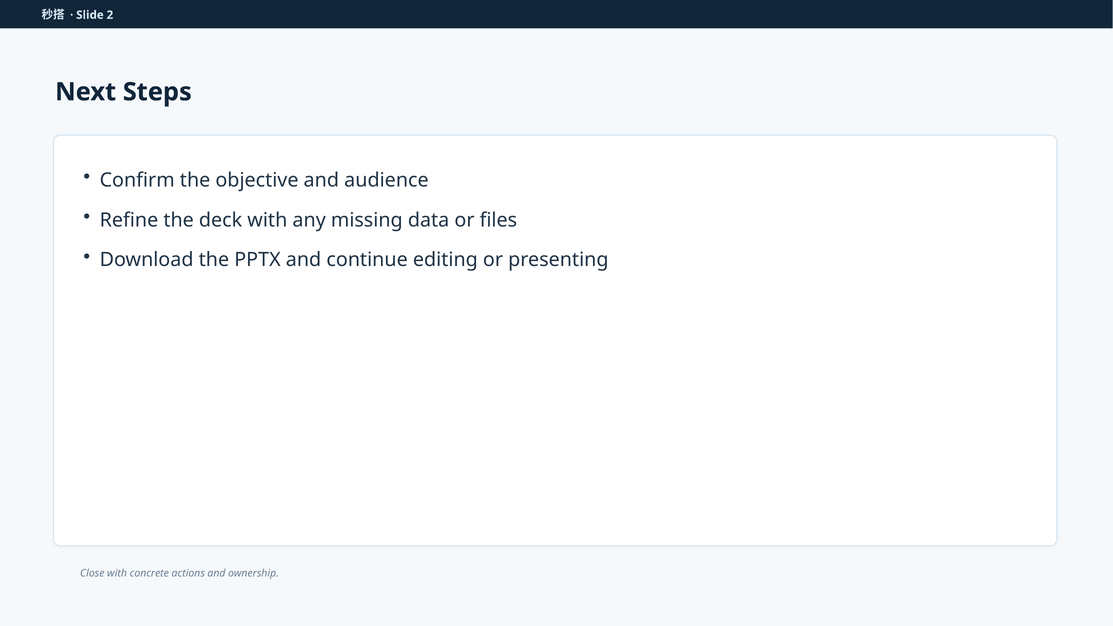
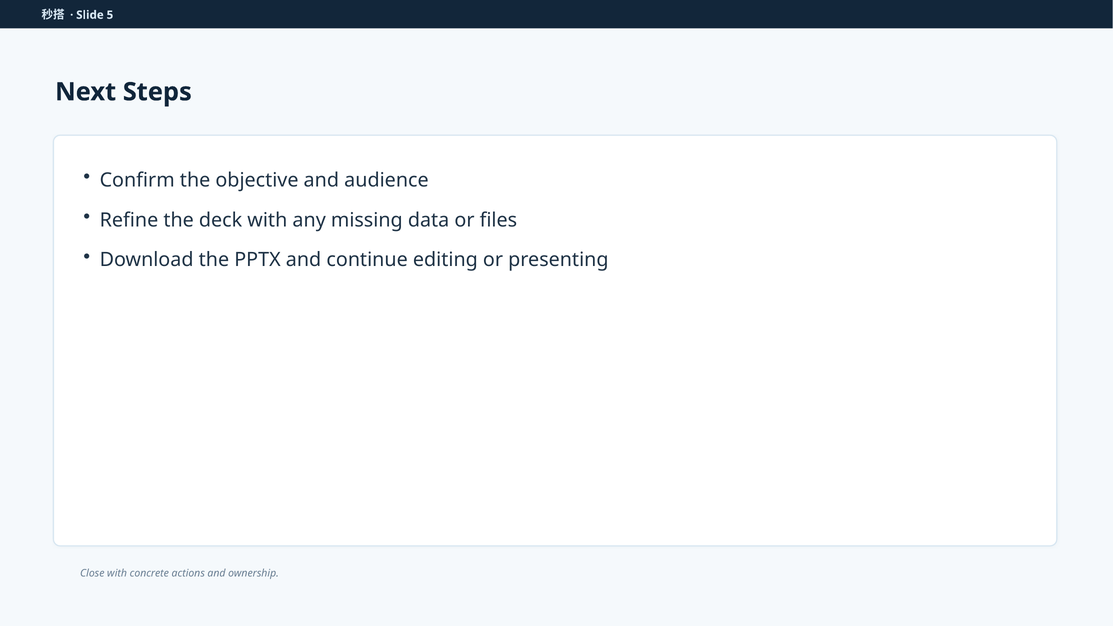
2: 2 -> 5
